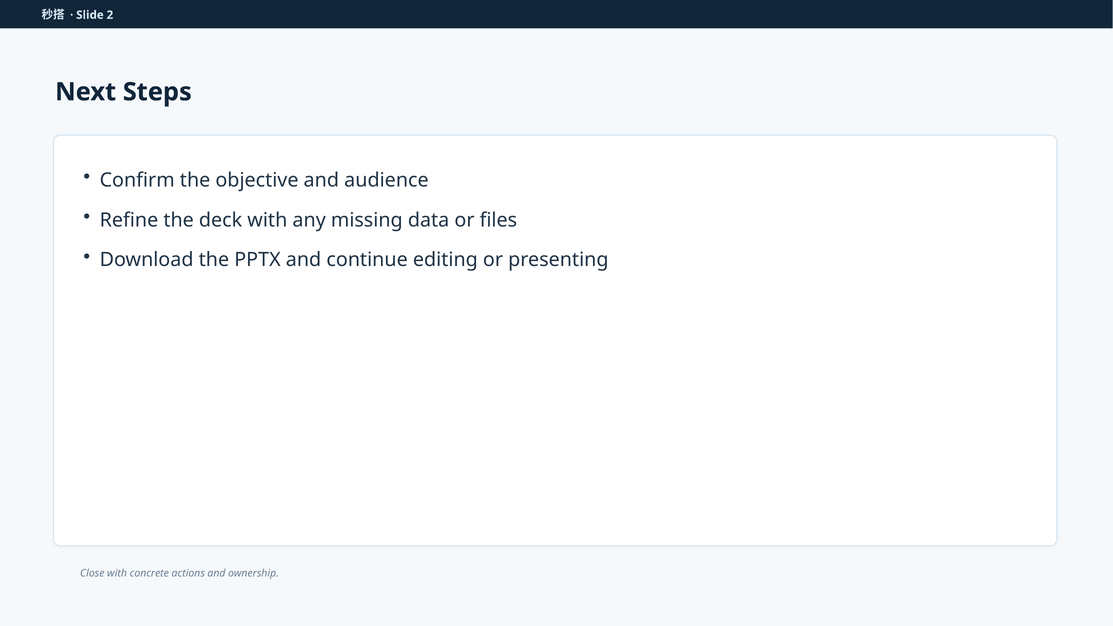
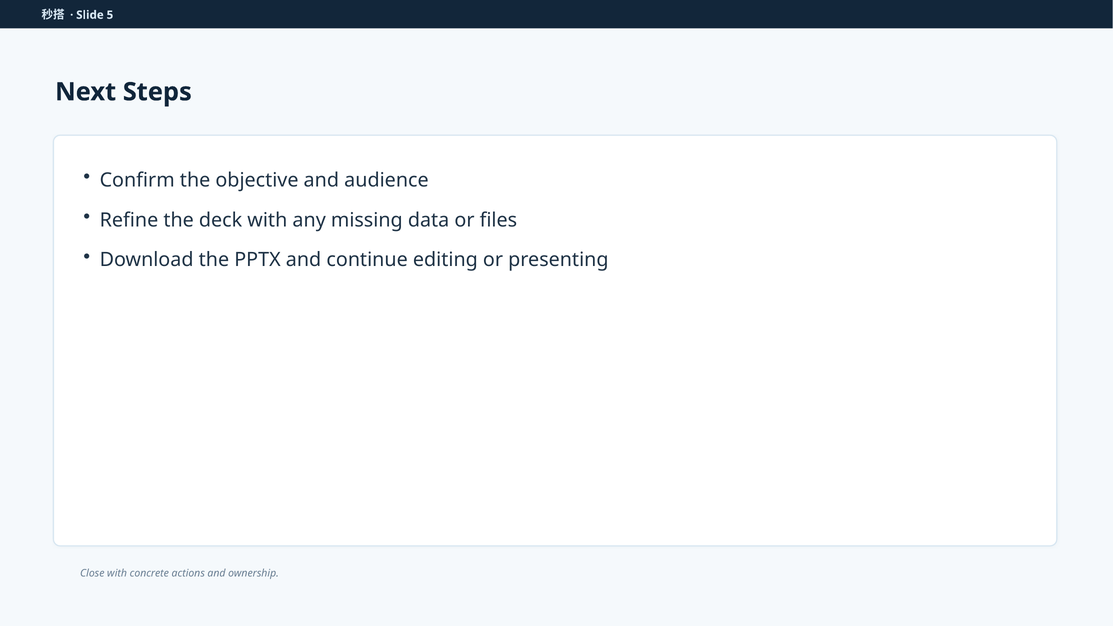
2: 2 -> 5
